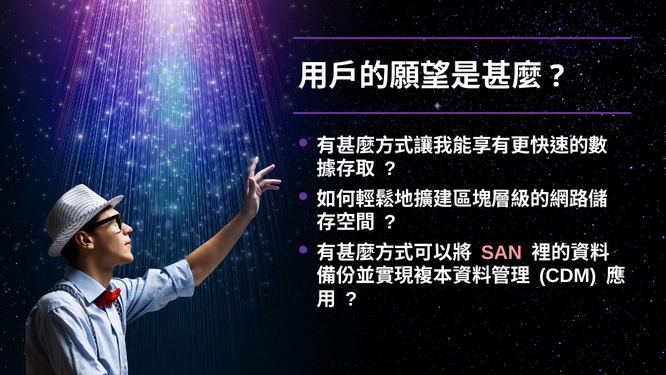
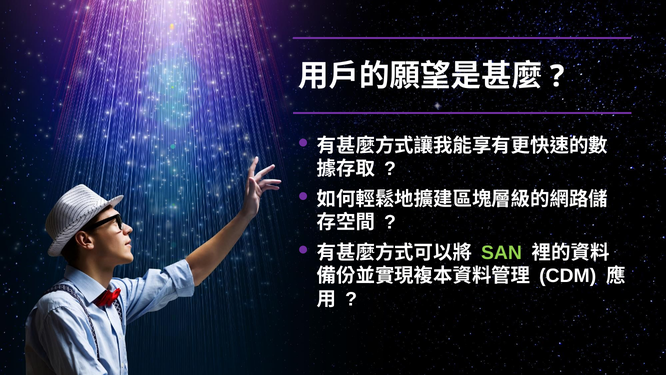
SAN colour: pink -> light green
